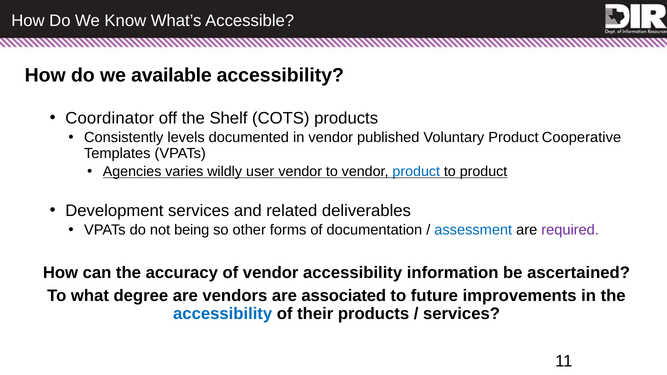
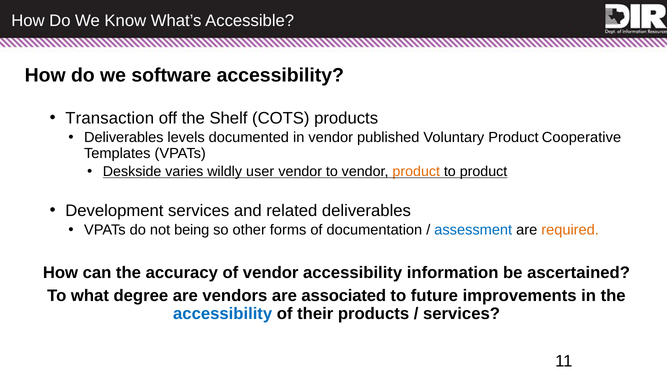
available: available -> software
Coordinator: Coordinator -> Transaction
Consistently at (124, 138): Consistently -> Deliverables
Agencies: Agencies -> Deskside
product at (416, 172) colour: blue -> orange
required colour: purple -> orange
